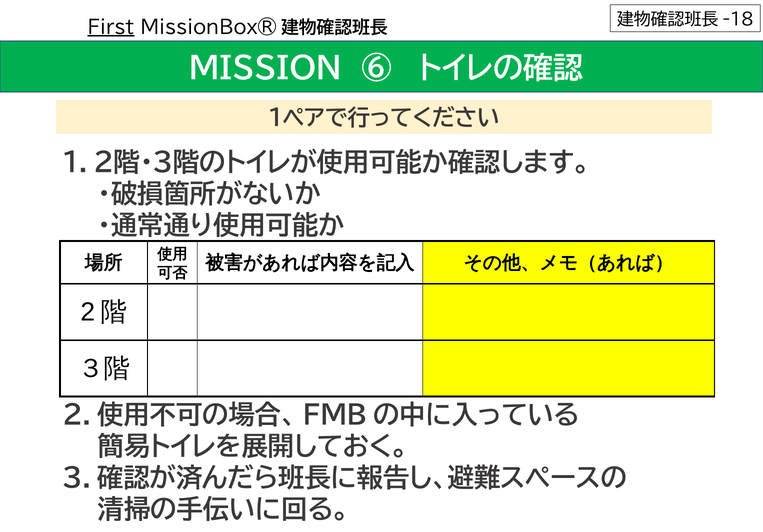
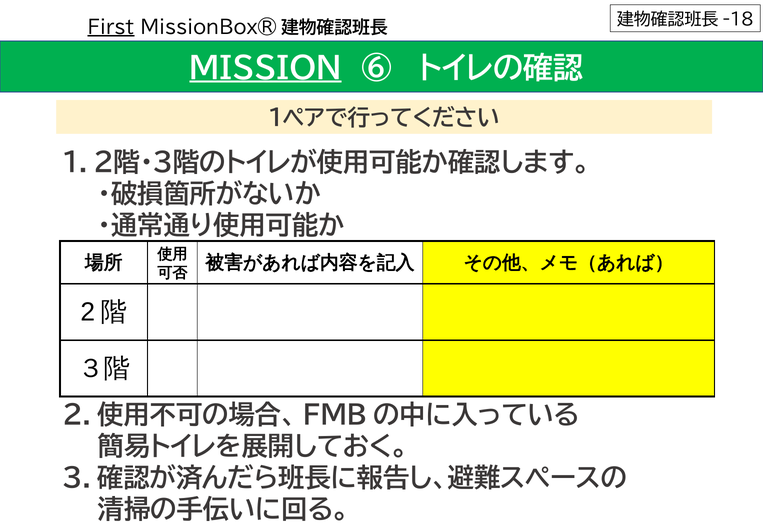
MISSION underline: none -> present
